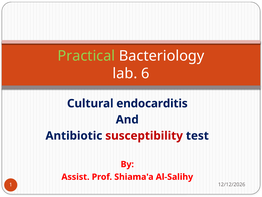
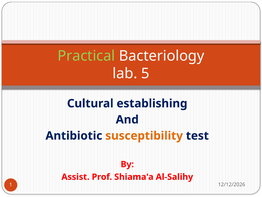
6: 6 -> 5
endocarditis: endocarditis -> establishing
susceptibility colour: red -> orange
